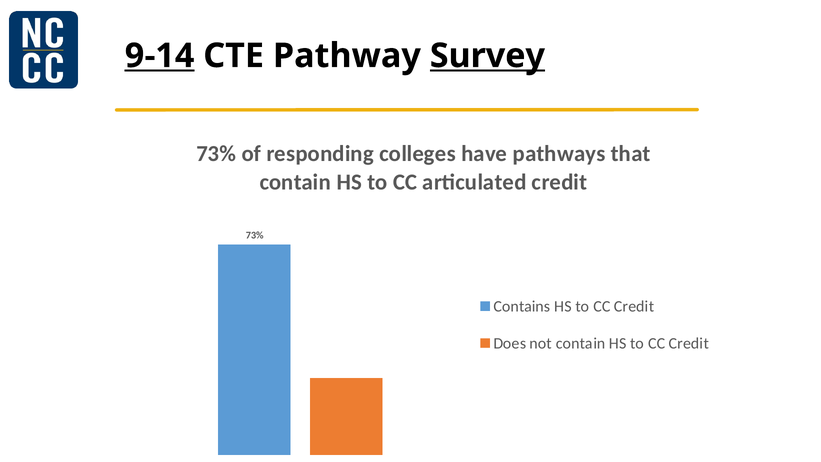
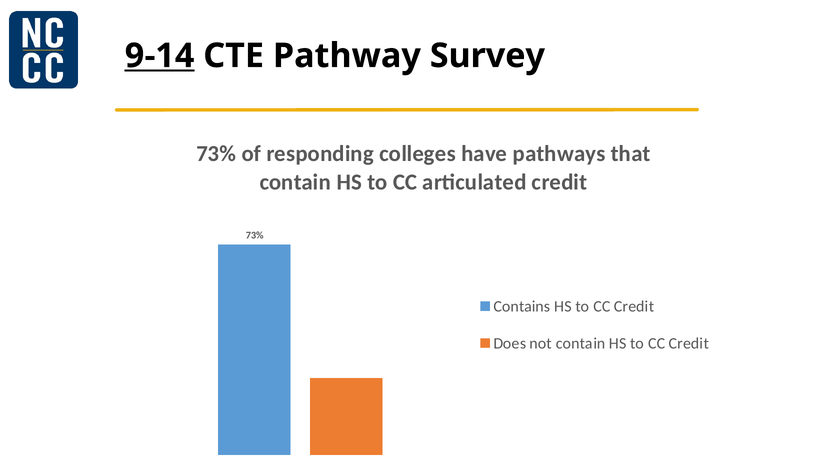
Survey underline: present -> none
